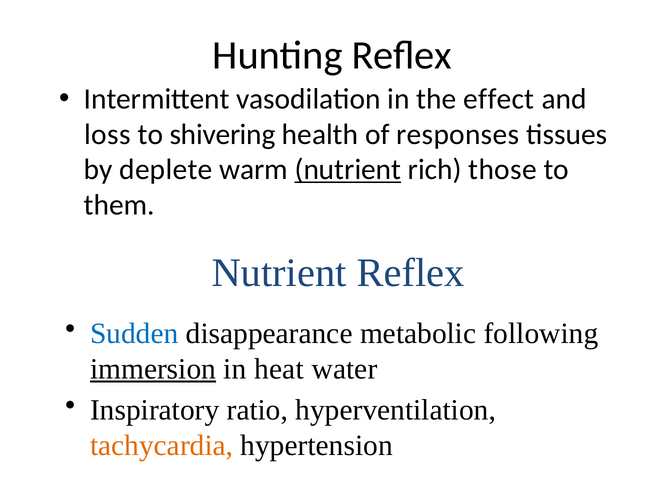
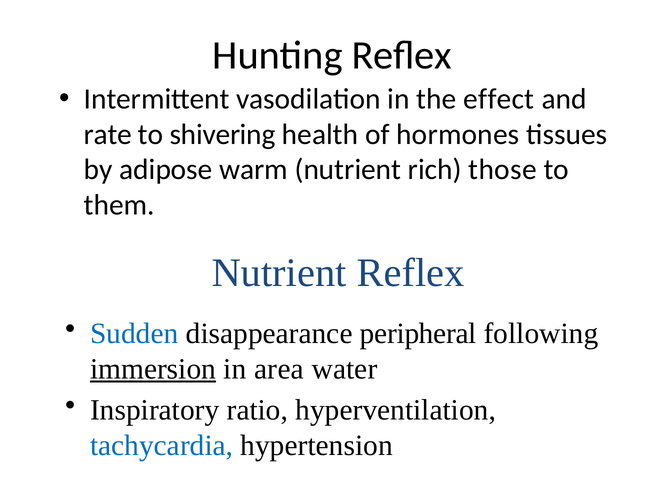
loss: loss -> rate
responses: responses -> hormones
deplete: deplete -> adipose
nutrient at (348, 170) underline: present -> none
metabolic: metabolic -> peripheral
heat: heat -> area
tachycardia colour: orange -> blue
